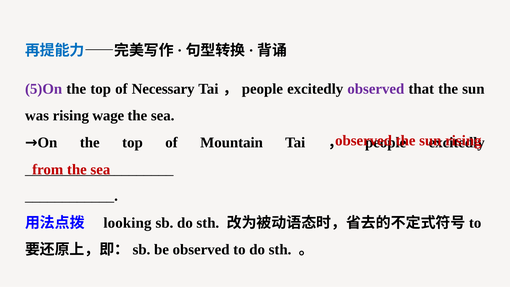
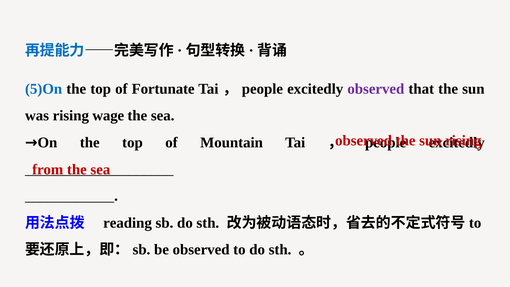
5)On colour: purple -> blue
Necessary: Necessary -> Fortunate
looking: looking -> reading
